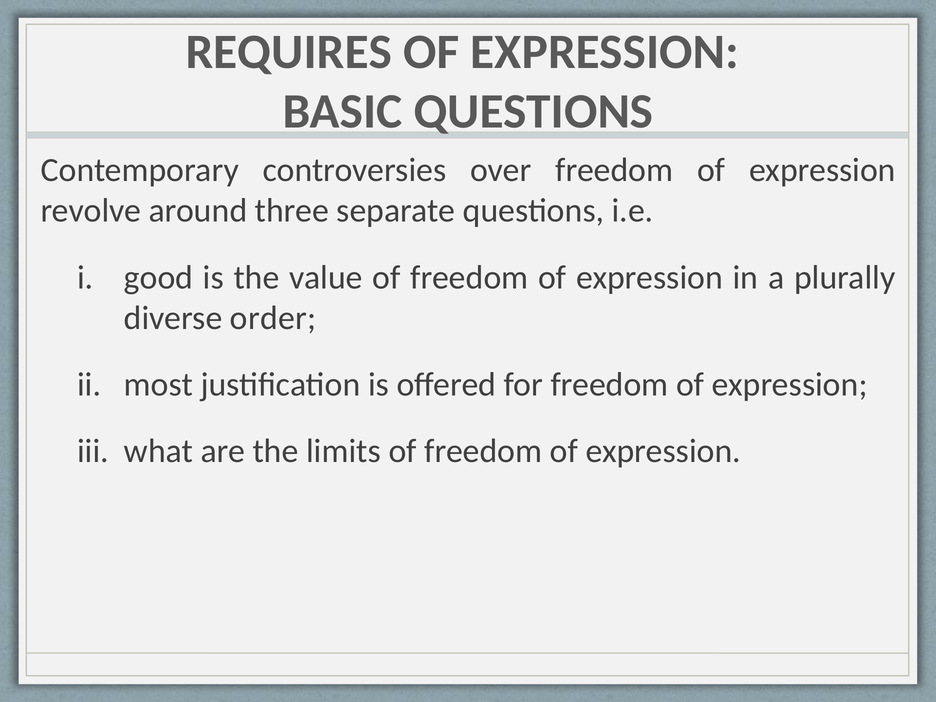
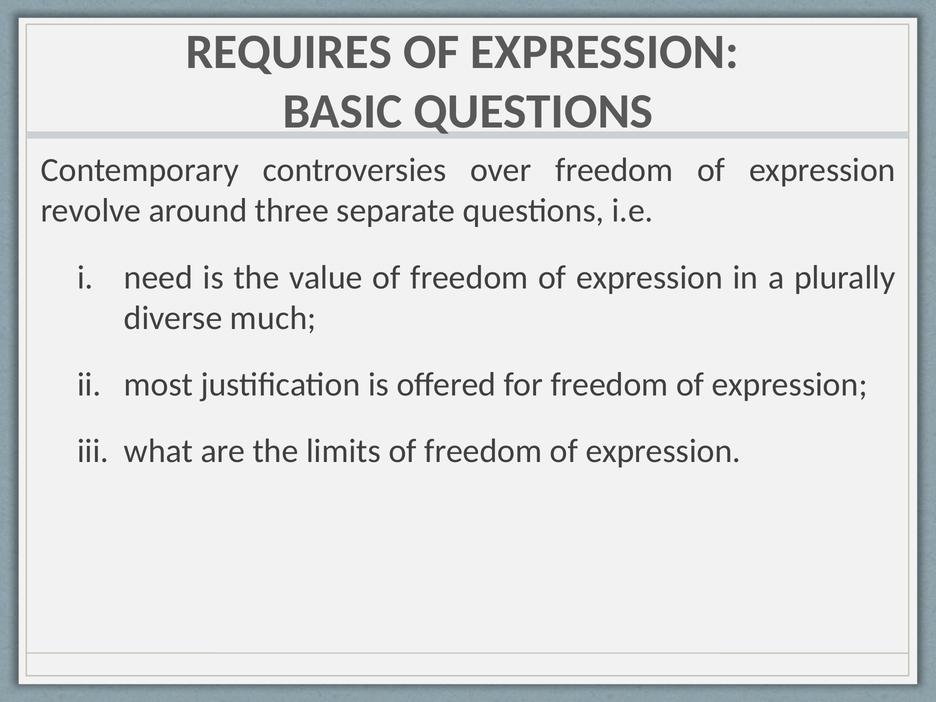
good: good -> need
order: order -> much
